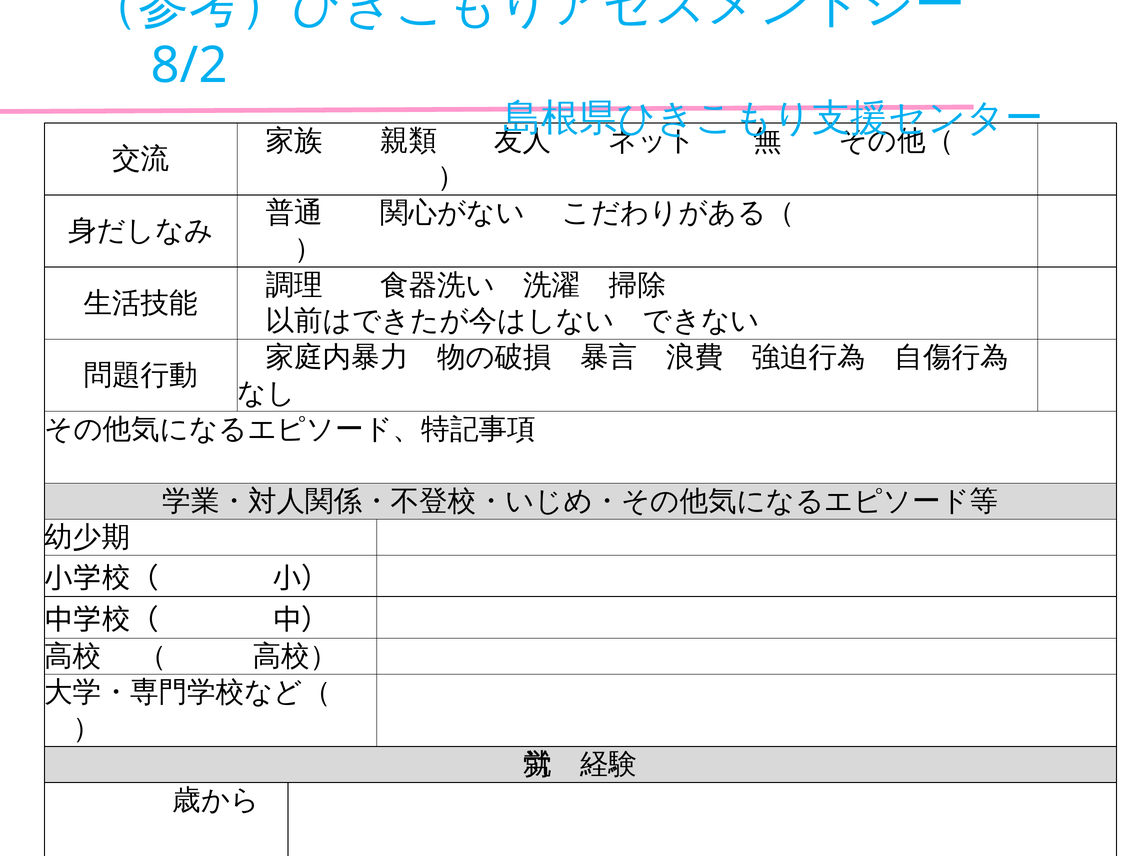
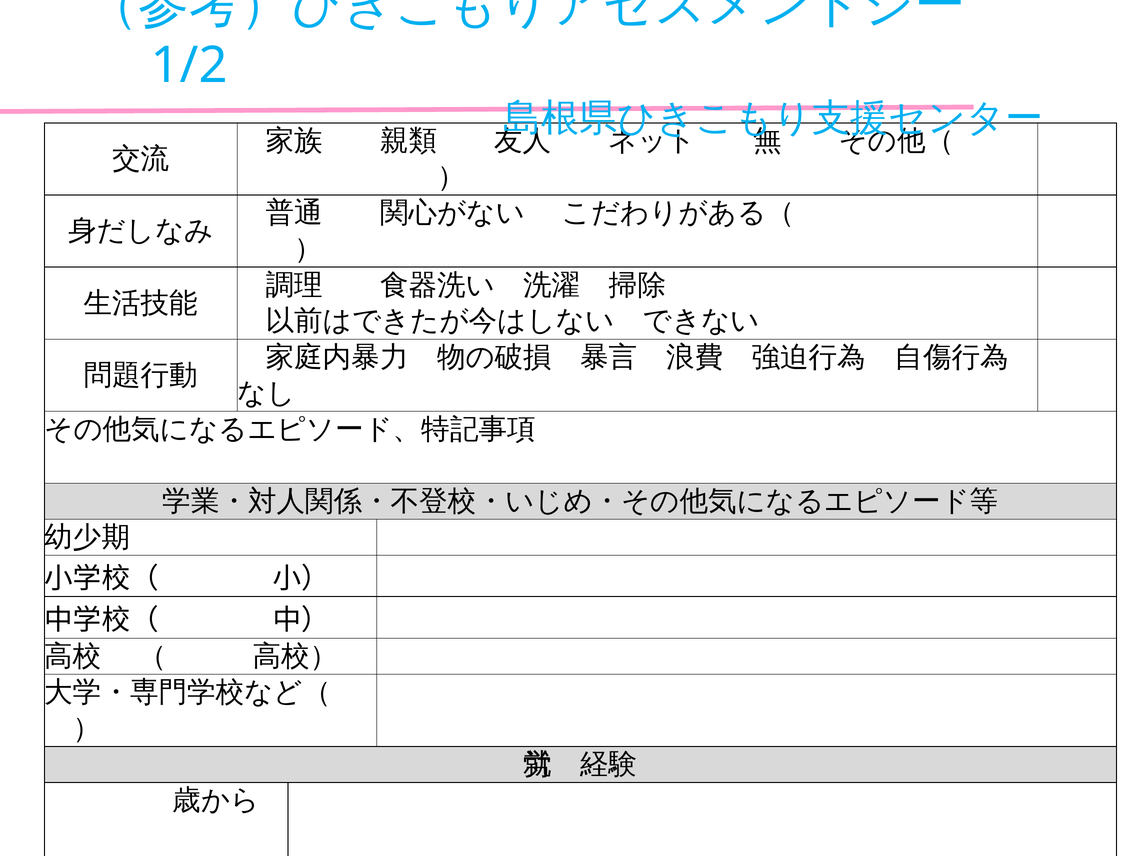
8/2: 8/2 -> 1/2
